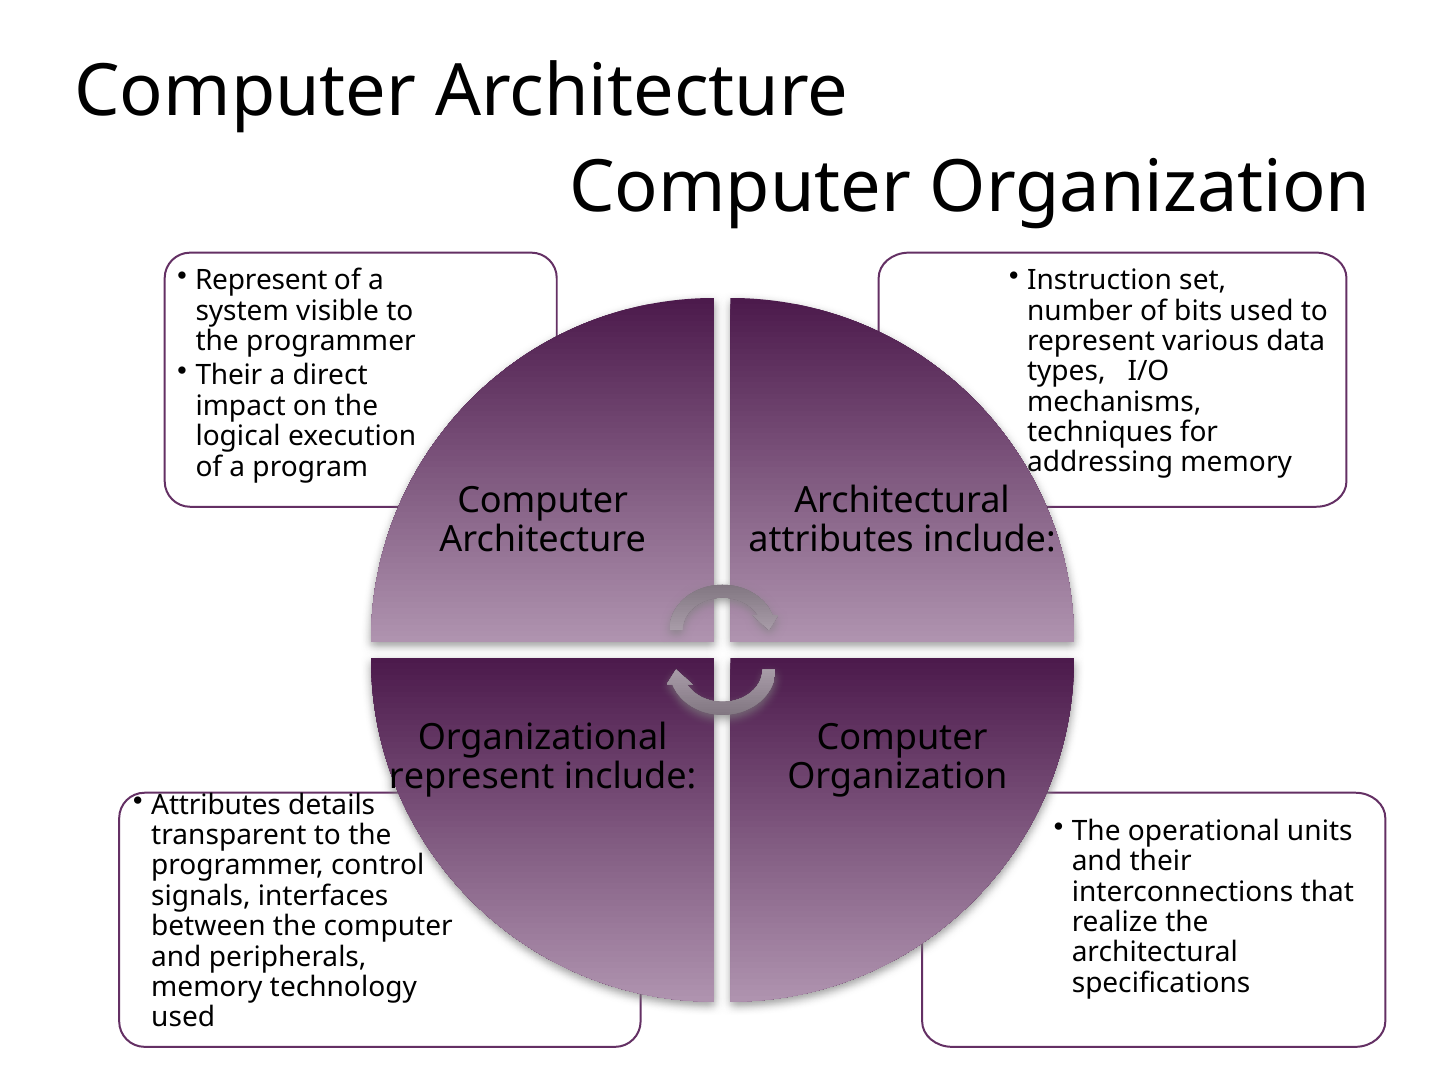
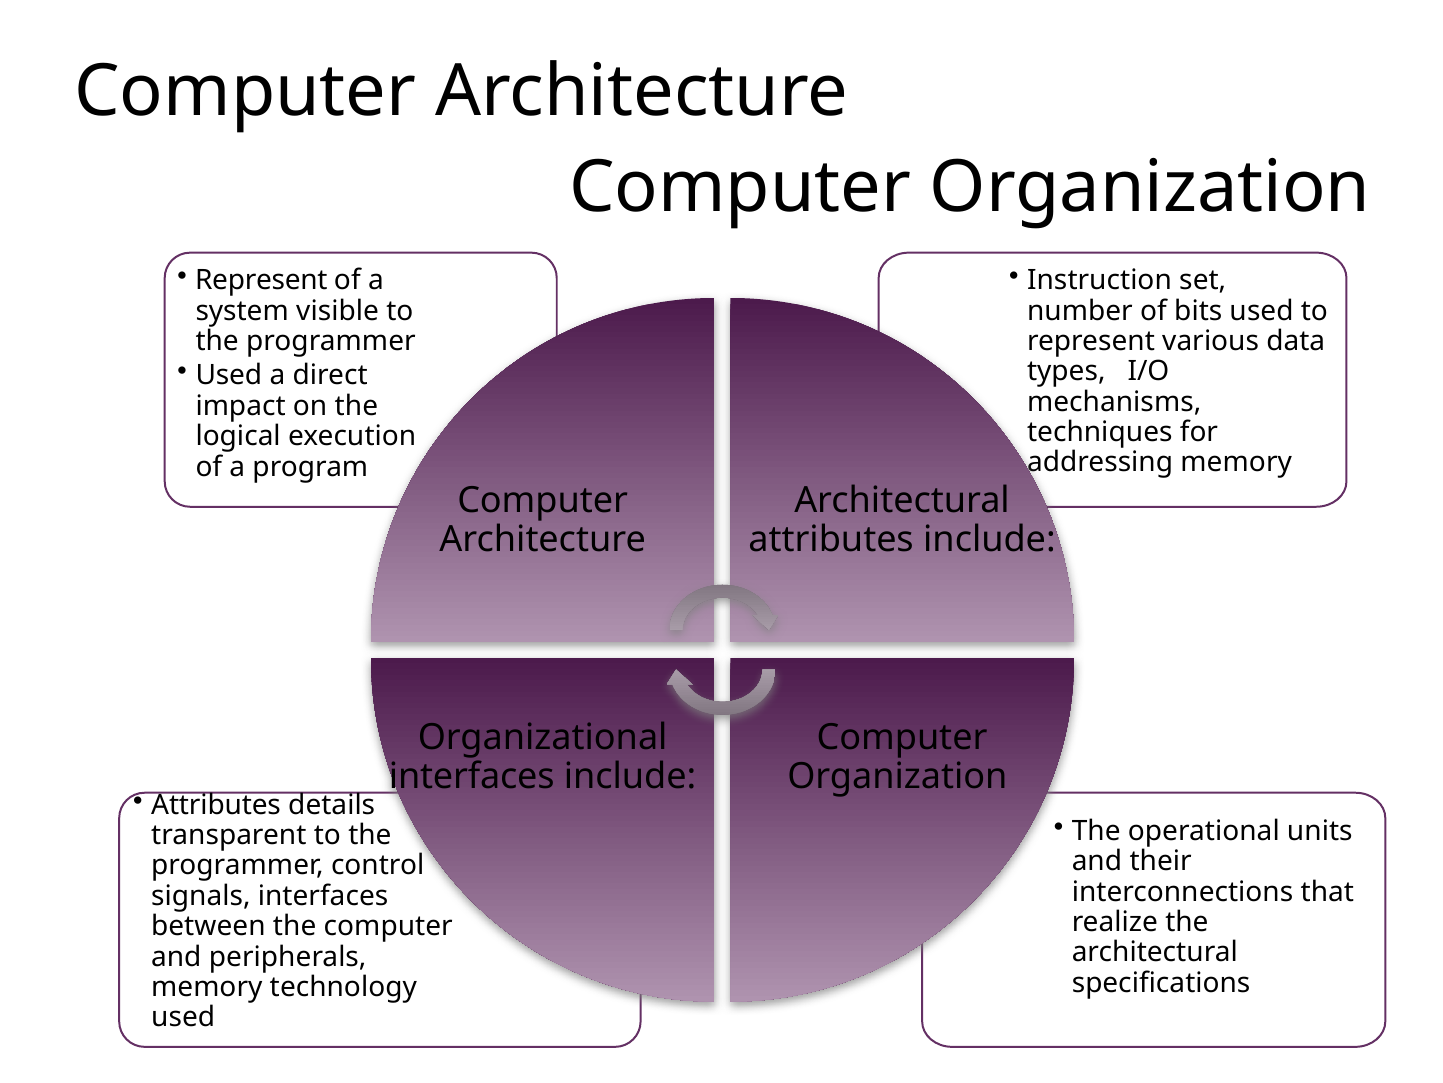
Their at (229, 375): Their -> Used
represent at (472, 776): represent -> interfaces
